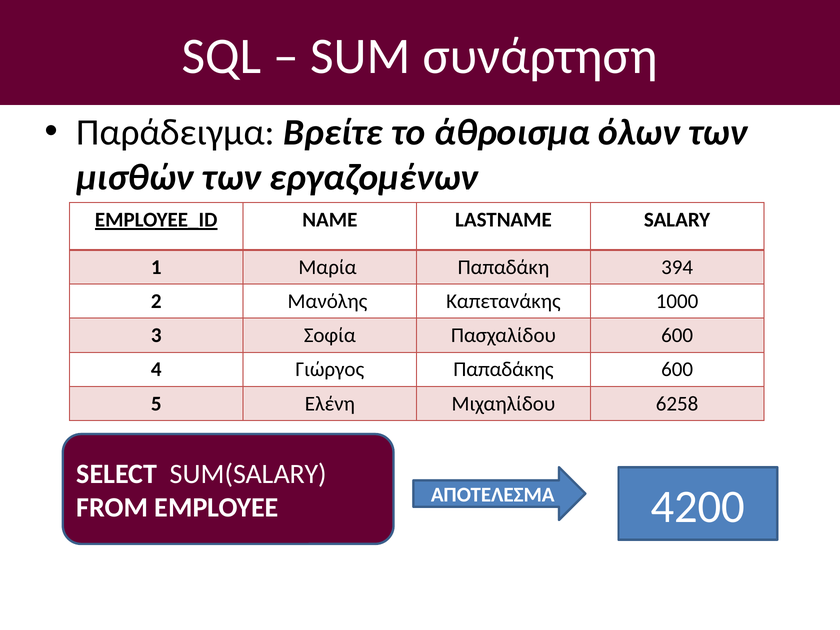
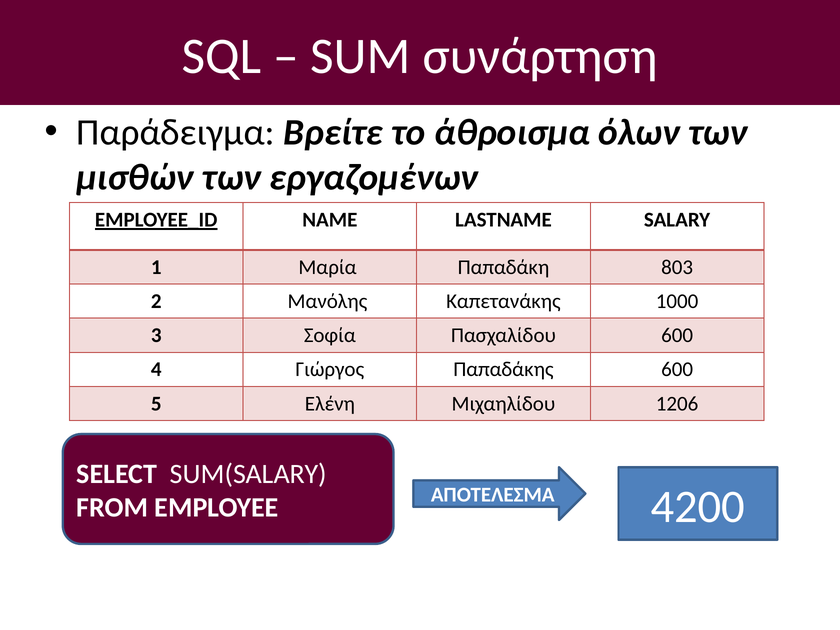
394: 394 -> 803
6258: 6258 -> 1206
